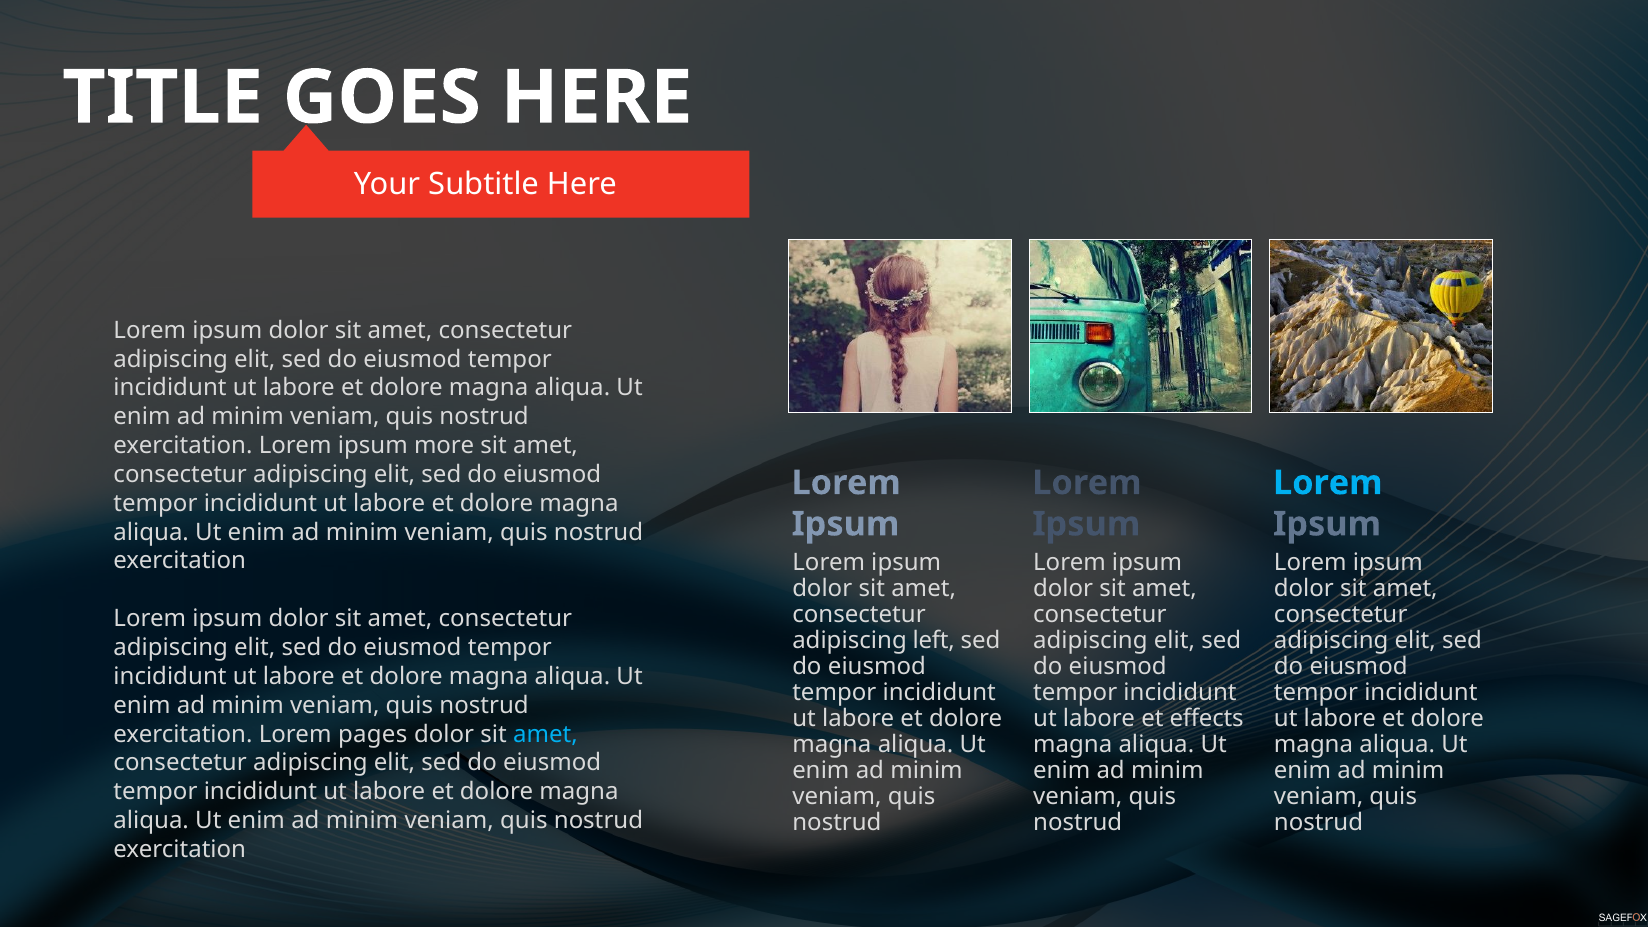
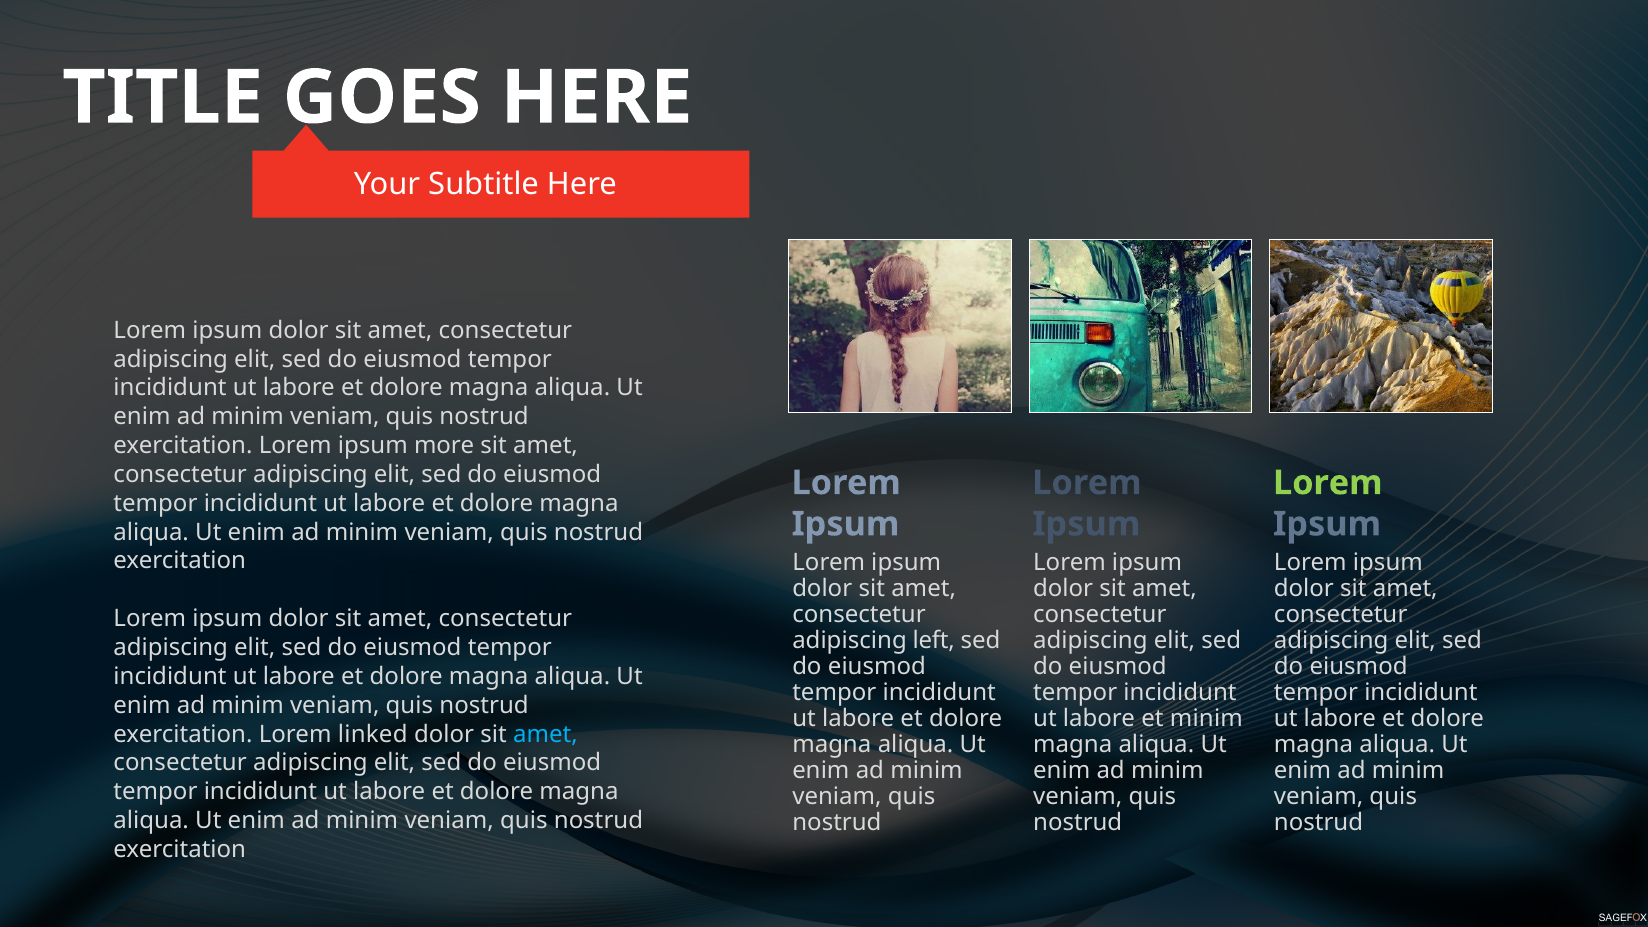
Lorem at (1328, 483) colour: light blue -> light green
et effects: effects -> minim
pages: pages -> linked
